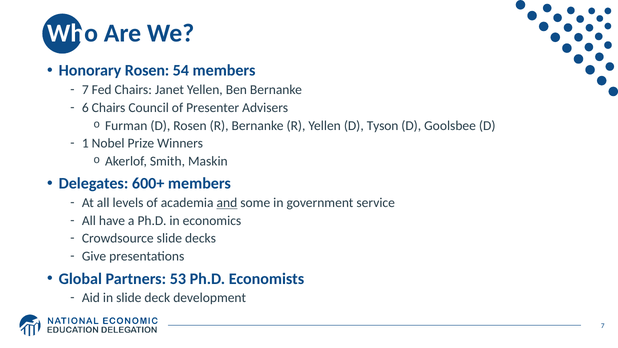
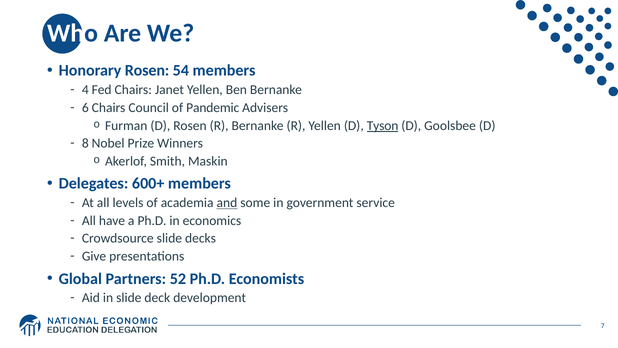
7 at (85, 90): 7 -> 4
Presenter: Presenter -> Pandemic
Tyson underline: none -> present
1: 1 -> 8
53: 53 -> 52
